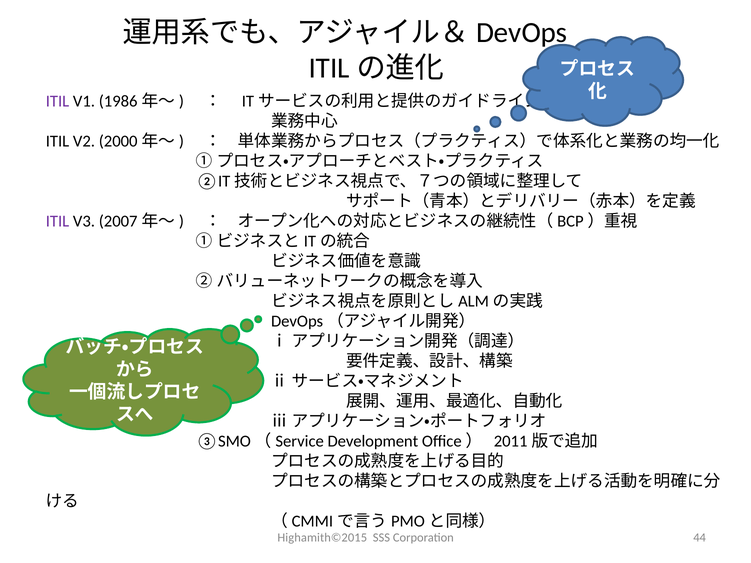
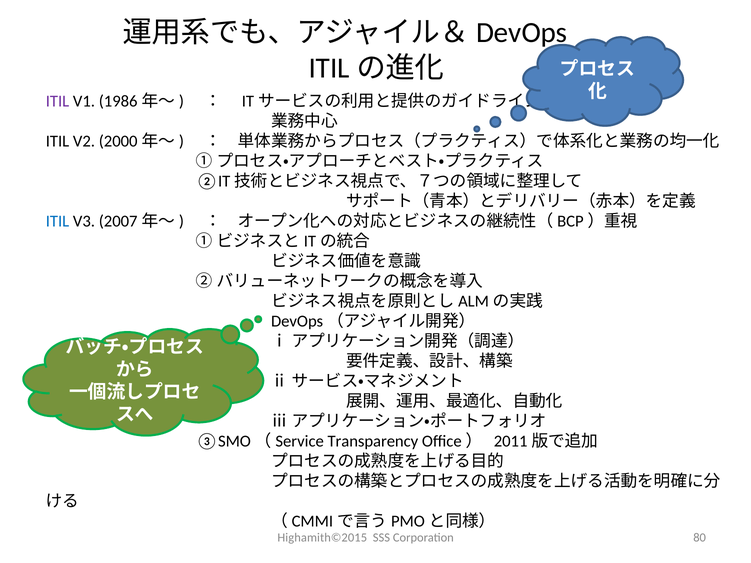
ITIL at (58, 221) colour: purple -> blue
Development: Development -> Transparency
44: 44 -> 80
